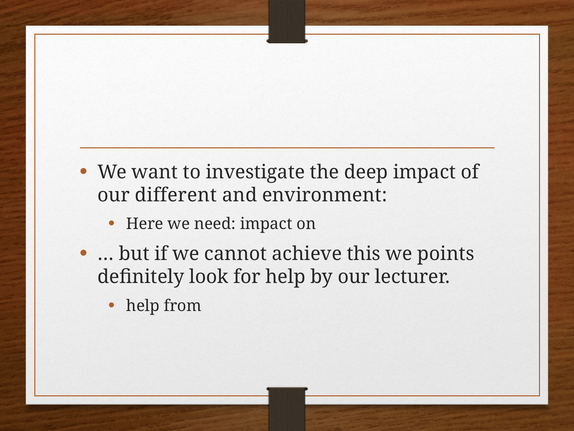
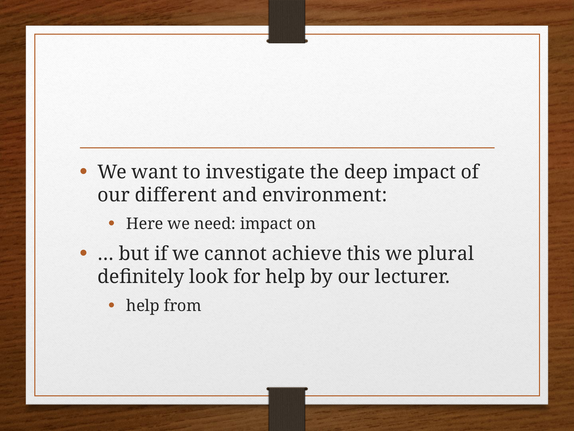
points: points -> plural
